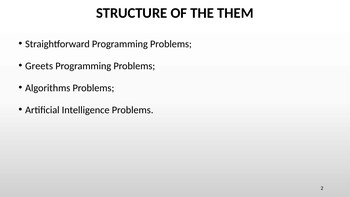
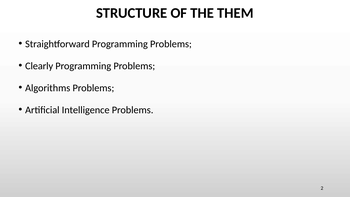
Greets: Greets -> Clearly
